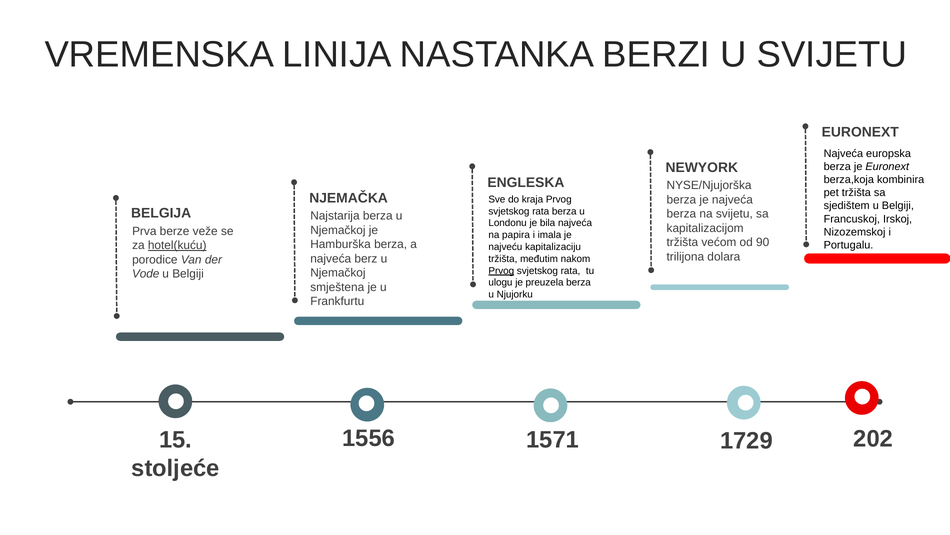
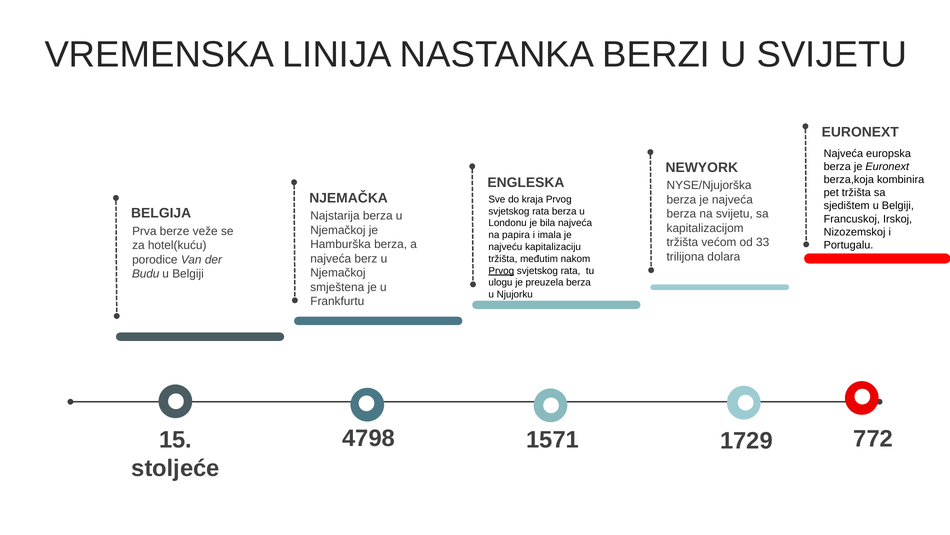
90: 90 -> 33
hotel(kuću underline: present -> none
Vode: Vode -> Budu
1556: 1556 -> 4798
202: 202 -> 772
